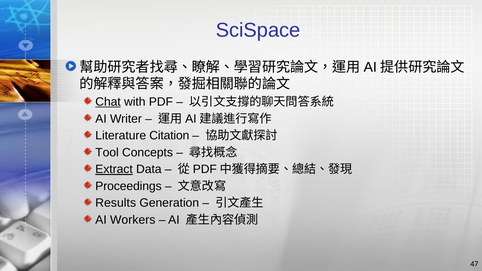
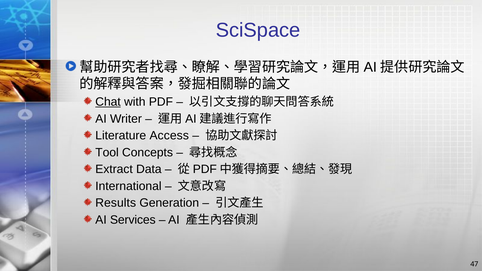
Citation: Citation -> Access
Extract underline: present -> none
Proceedings: Proceedings -> International
Workers: Workers -> Services
